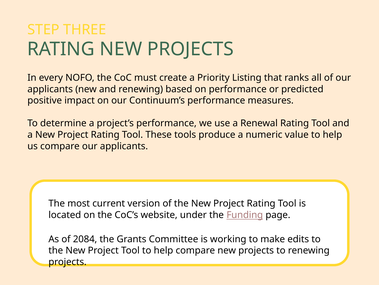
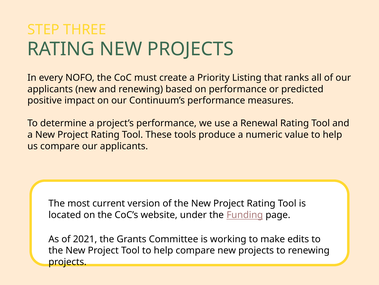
2084: 2084 -> 2021
